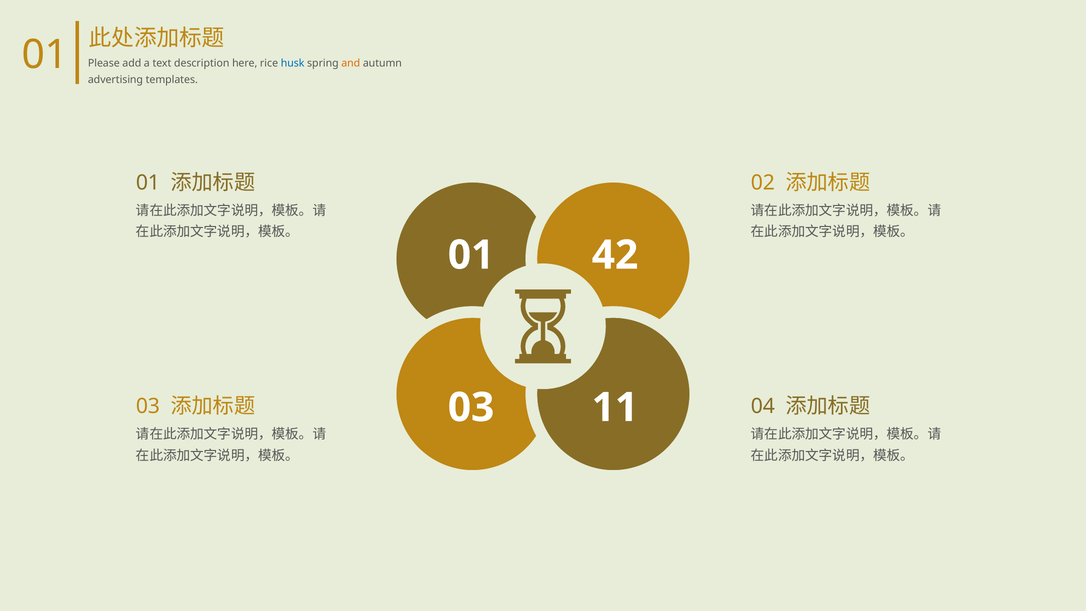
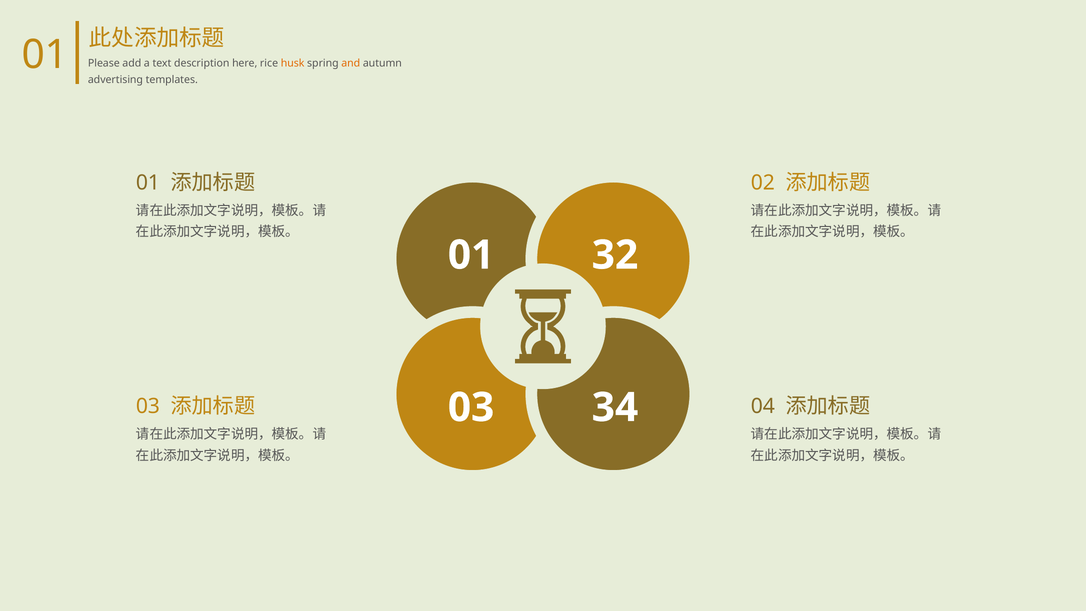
husk colour: blue -> orange
42: 42 -> 32
11: 11 -> 34
